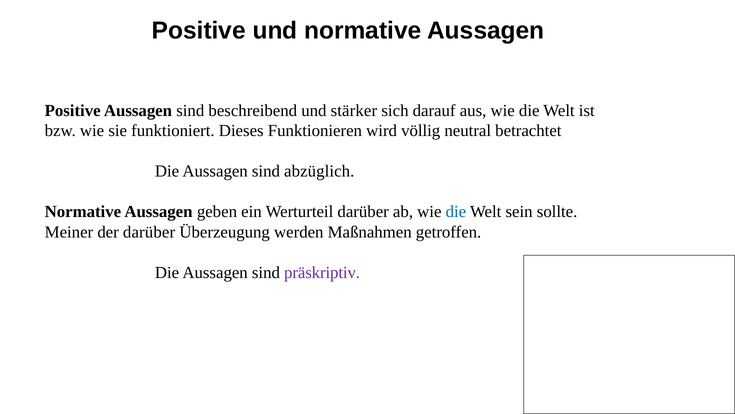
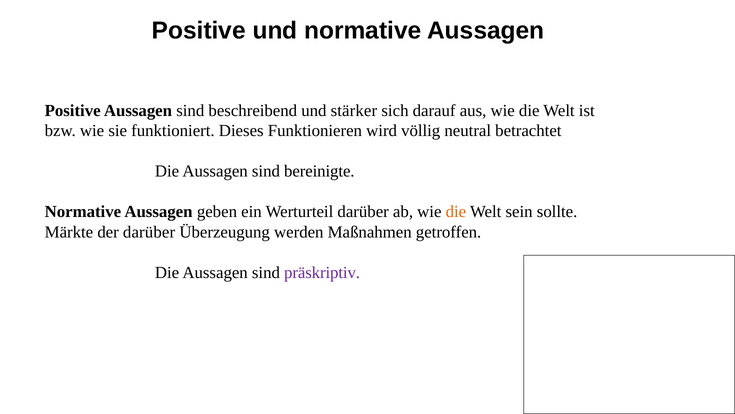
abzüglich: abzüglich -> bereinigte
die at (456, 212) colour: blue -> orange
Meiner: Meiner -> Märkte
